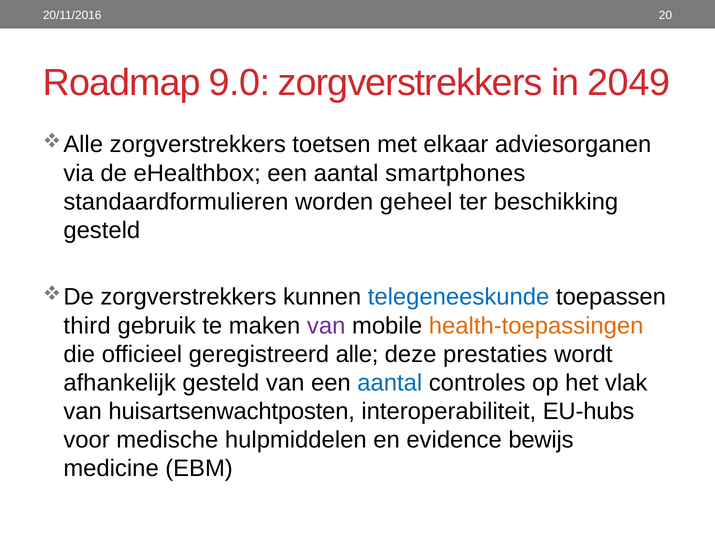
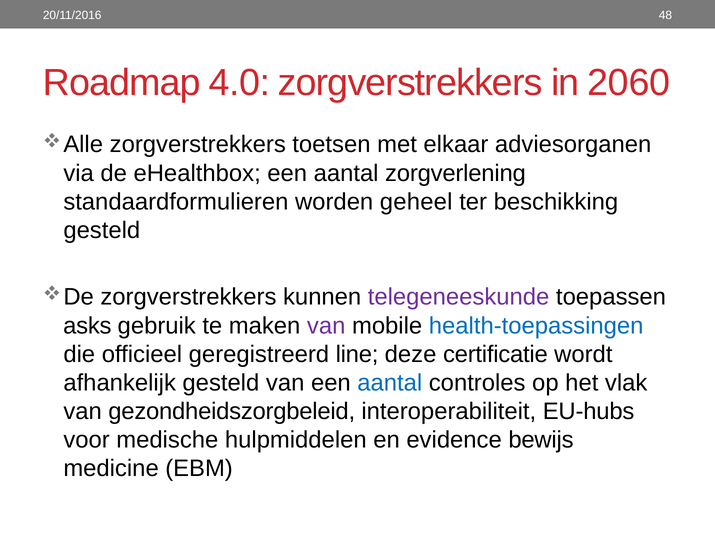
20: 20 -> 48
9.0: 9.0 -> 4.0
2049: 2049 -> 2060
smartphones: smartphones -> zorgverlening
telegeneeskunde colour: blue -> purple
third: third -> asks
health-toepassingen colour: orange -> blue
alle: alle -> line
prestaties: prestaties -> certificatie
huisartsenwachtposten: huisartsenwachtposten -> gezondheidszorgbeleid
